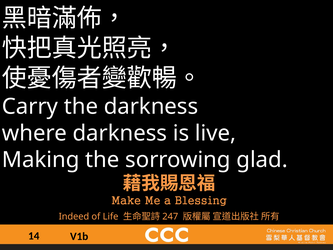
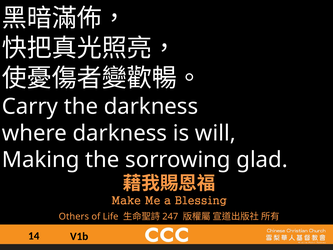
live: live -> will
Indeed: Indeed -> Others
